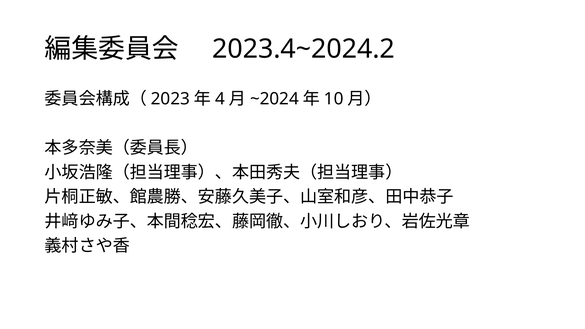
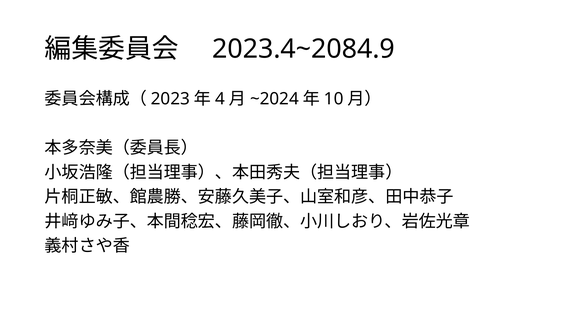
2023.4~2024.2: 2023.4~2024.2 -> 2023.4~2084.9
